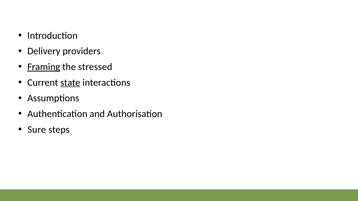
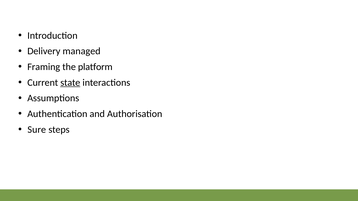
providers: providers -> managed
Framing underline: present -> none
stressed: stressed -> platform
